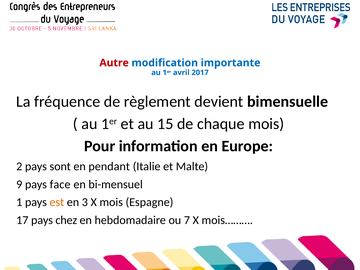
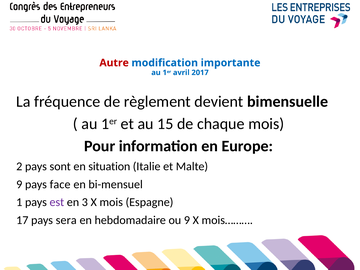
pendant: pendant -> situation
est colour: orange -> purple
chez: chez -> sera
ou 7: 7 -> 9
